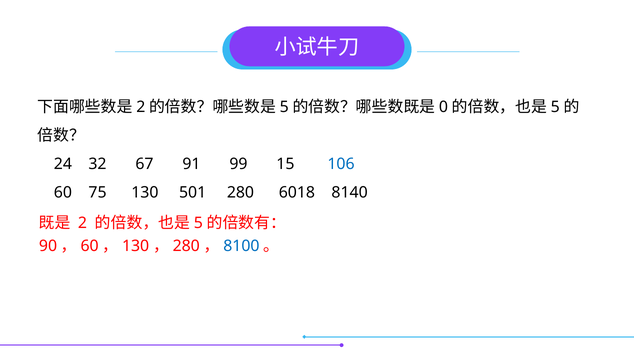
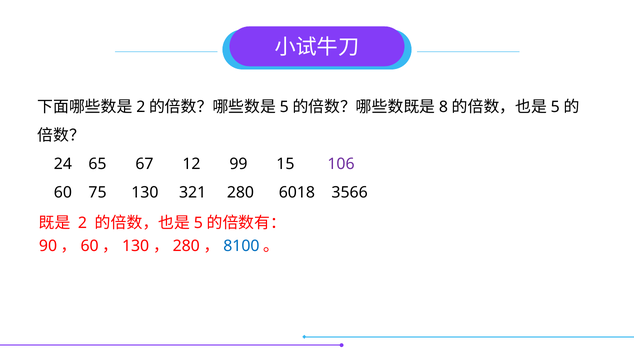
0: 0 -> 8
32: 32 -> 65
91: 91 -> 12
106 colour: blue -> purple
501: 501 -> 321
8140: 8140 -> 3566
